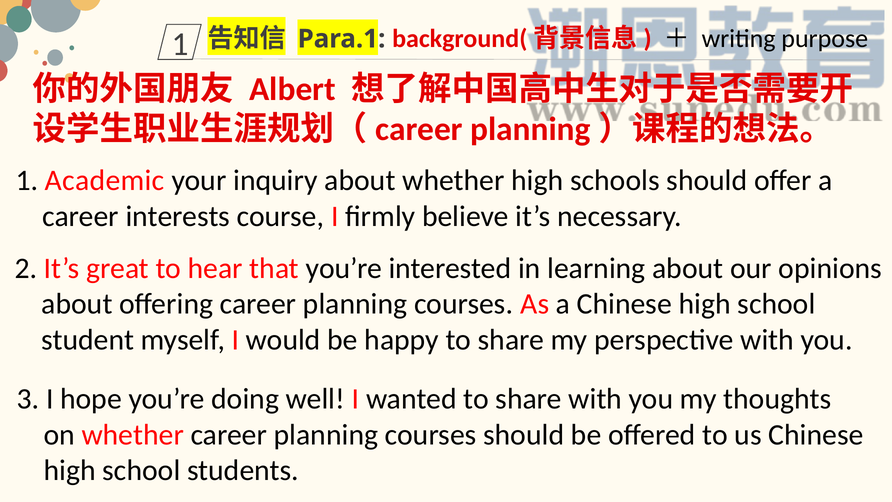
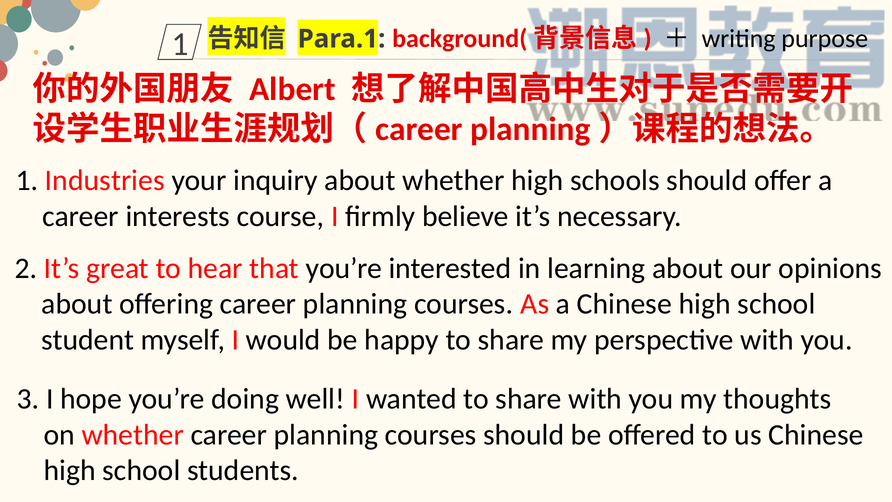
Academic: Academic -> Industries
